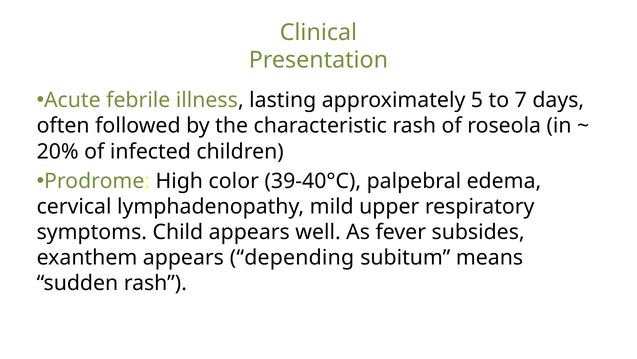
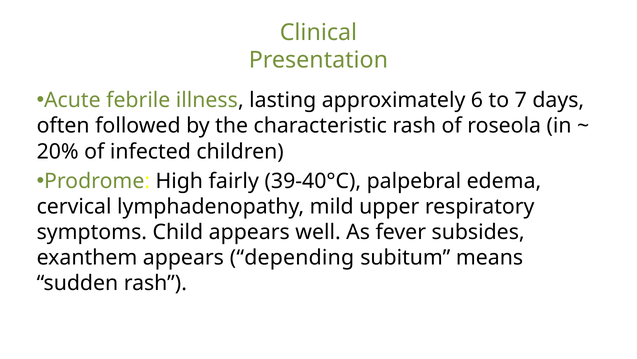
5: 5 -> 6
color: color -> fairly
